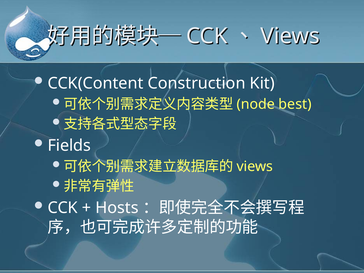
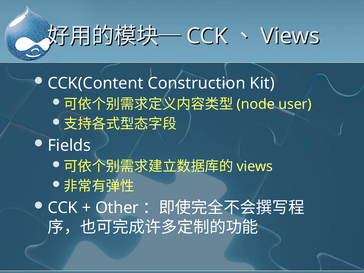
best: best -> user
Hosts: Hosts -> Other
